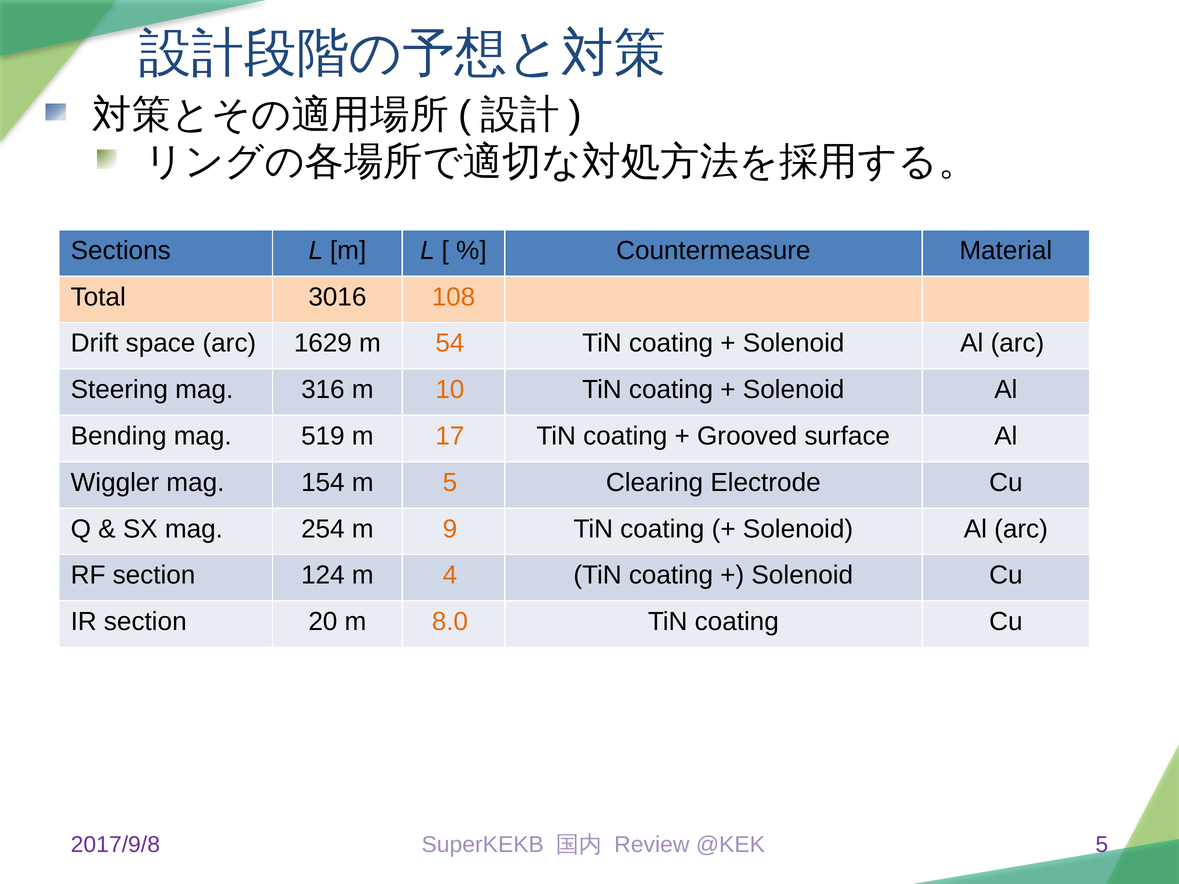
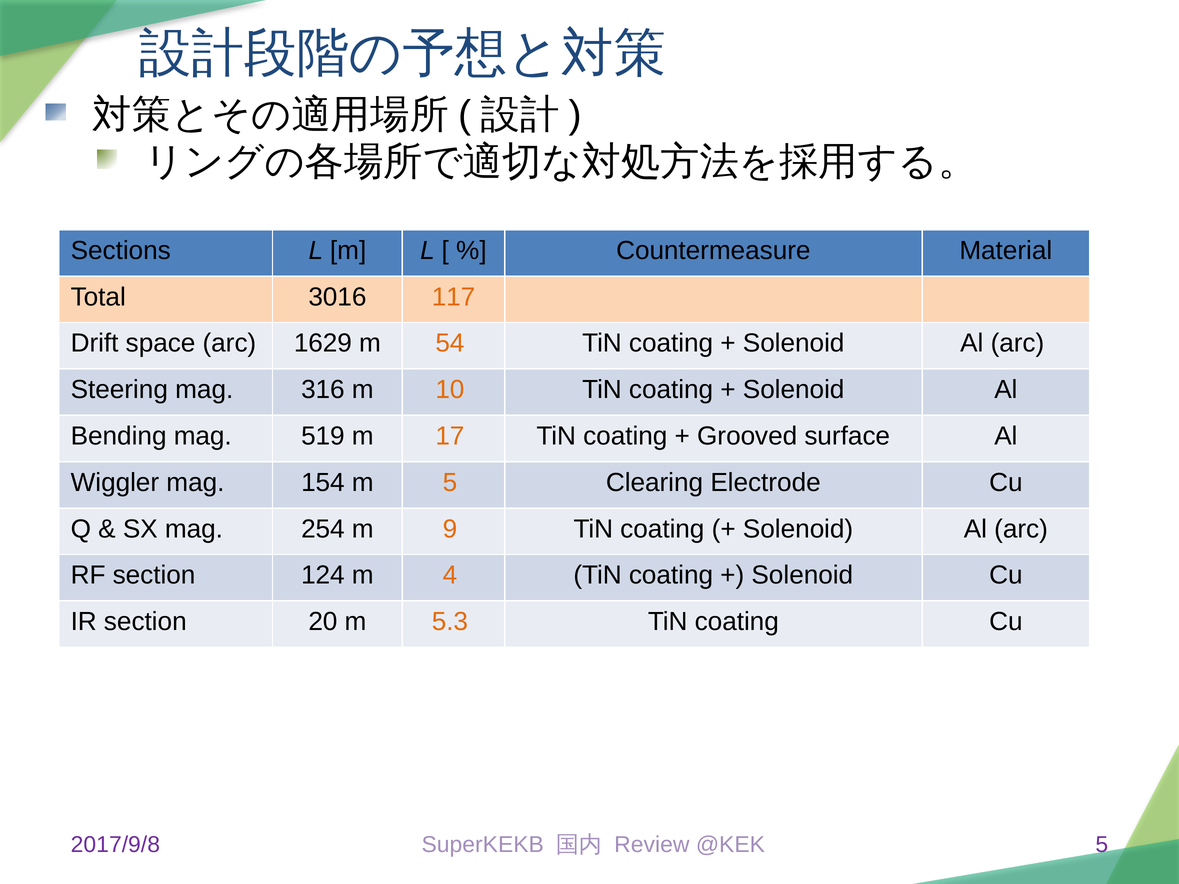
108: 108 -> 117
8.0: 8.0 -> 5.3
